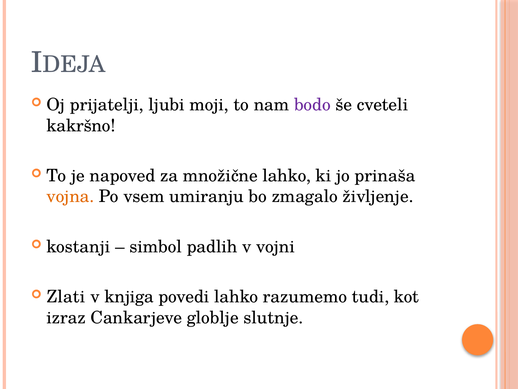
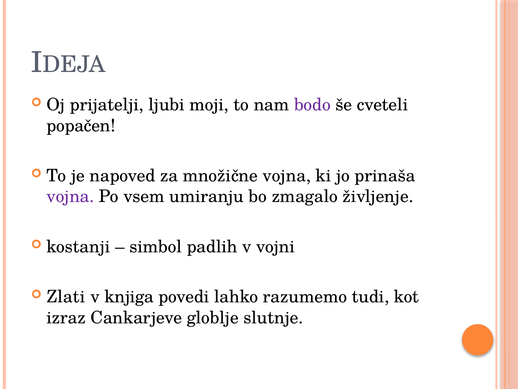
kakršno: kakršno -> popačen
množične lahko: lahko -> vojna
vojna at (70, 196) colour: orange -> purple
